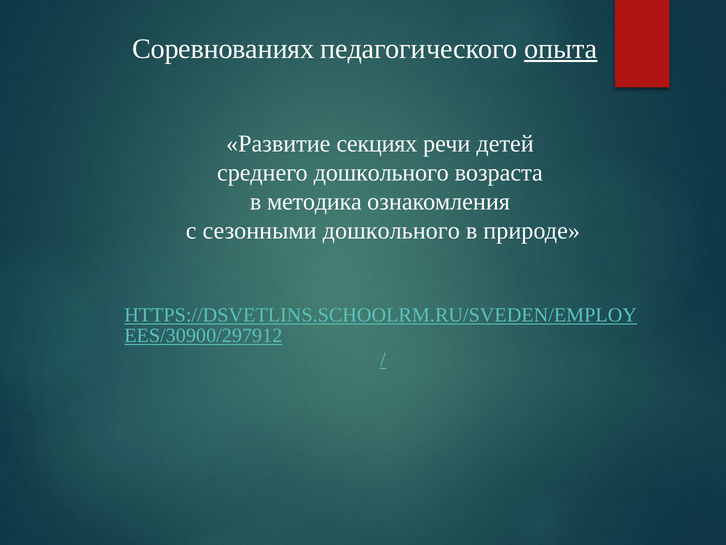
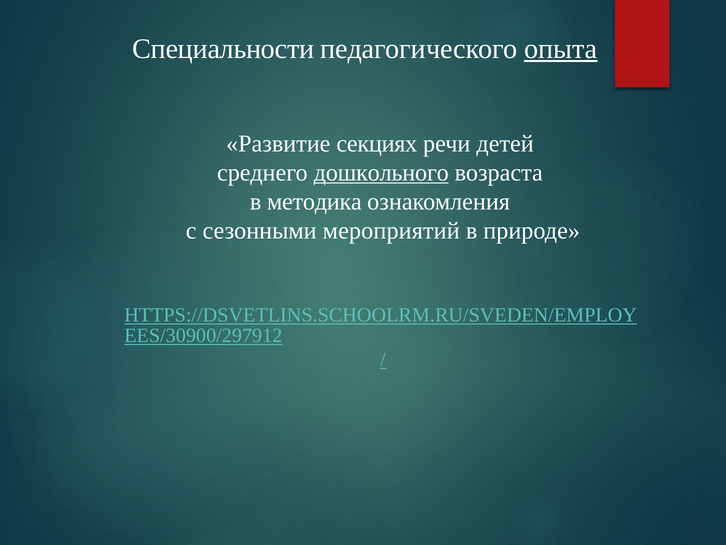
Соревнованиях: Соревнованиях -> Специальности
дошкольного at (381, 172) underline: none -> present
сезонными дошкольного: дошкольного -> мероприятий
